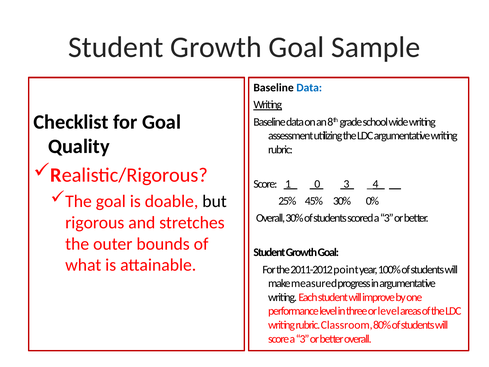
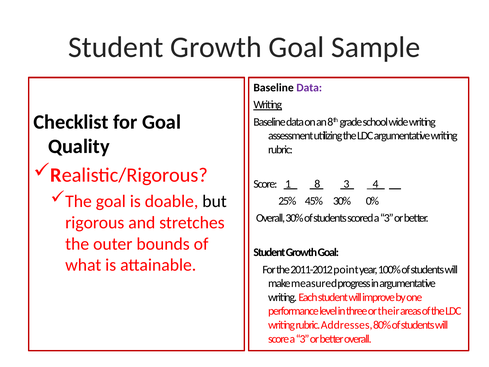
Data at (309, 88) colour: blue -> purple
0: 0 -> 8
or level: level -> their
Classroom: Classroom -> Addresses
